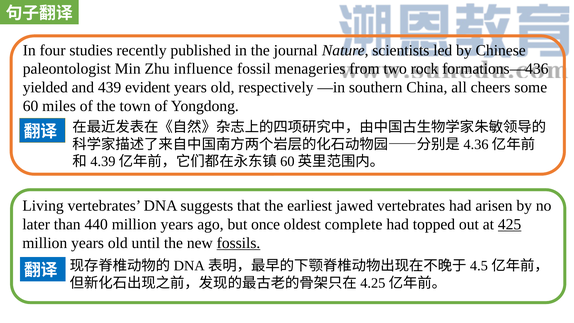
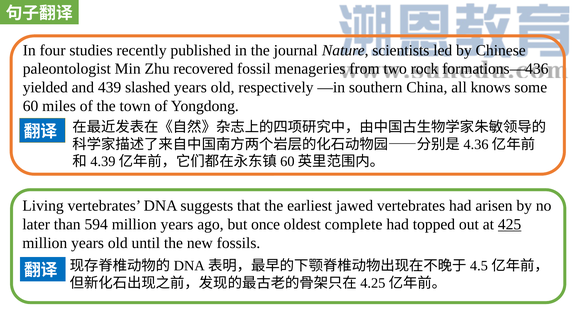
influence: influence -> recovered
evident: evident -> slashed
cheers: cheers -> knows
440: 440 -> 594
fossils underline: present -> none
